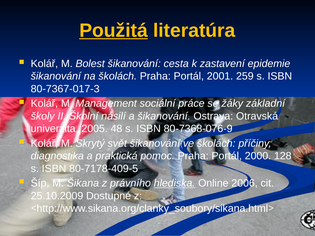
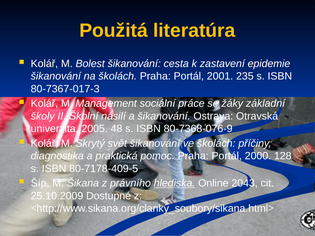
Použitá underline: present -> none
259: 259 -> 235
2006: 2006 -> 2043
